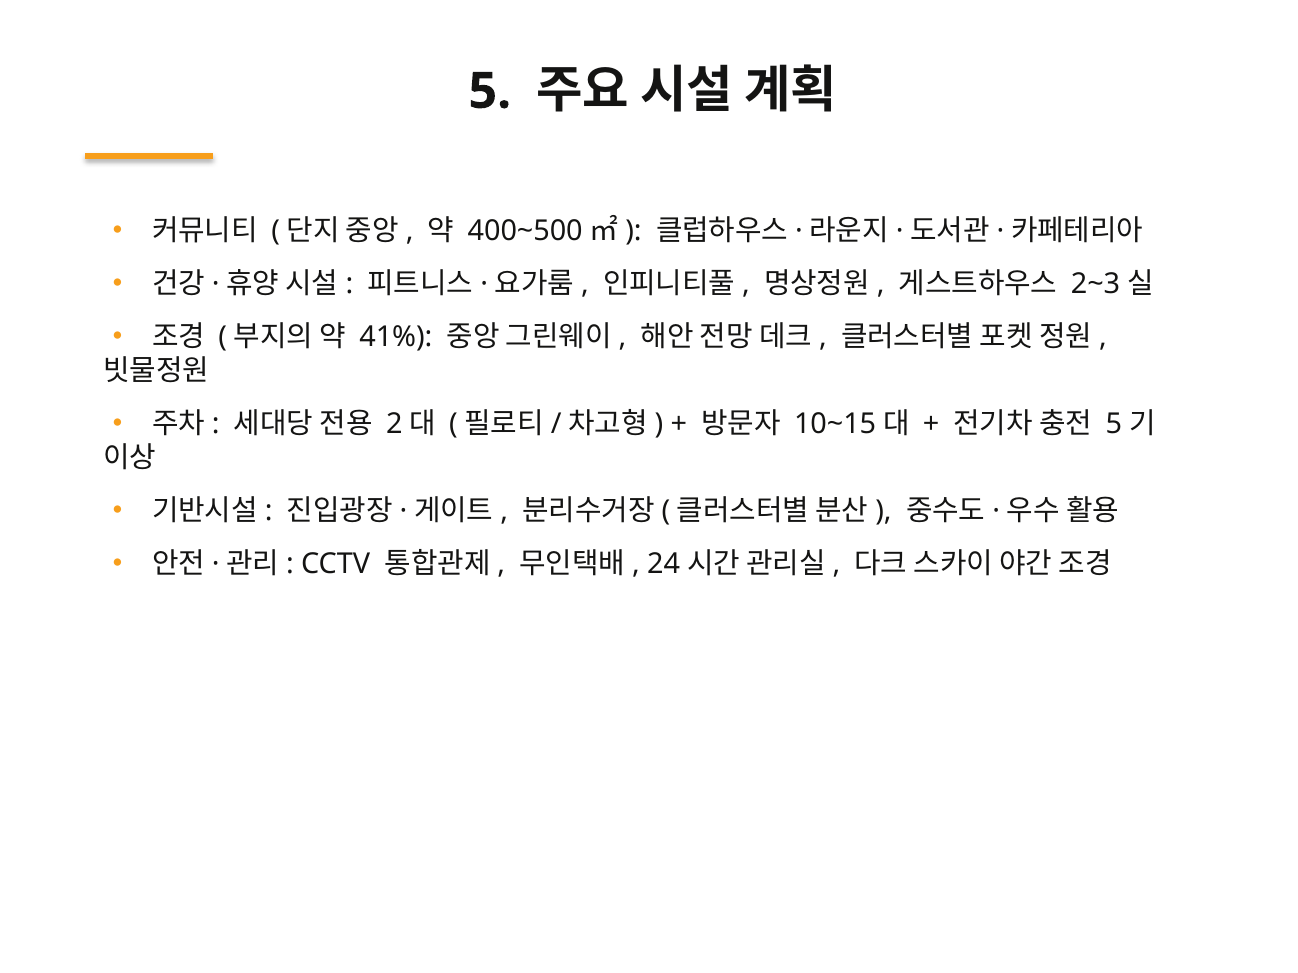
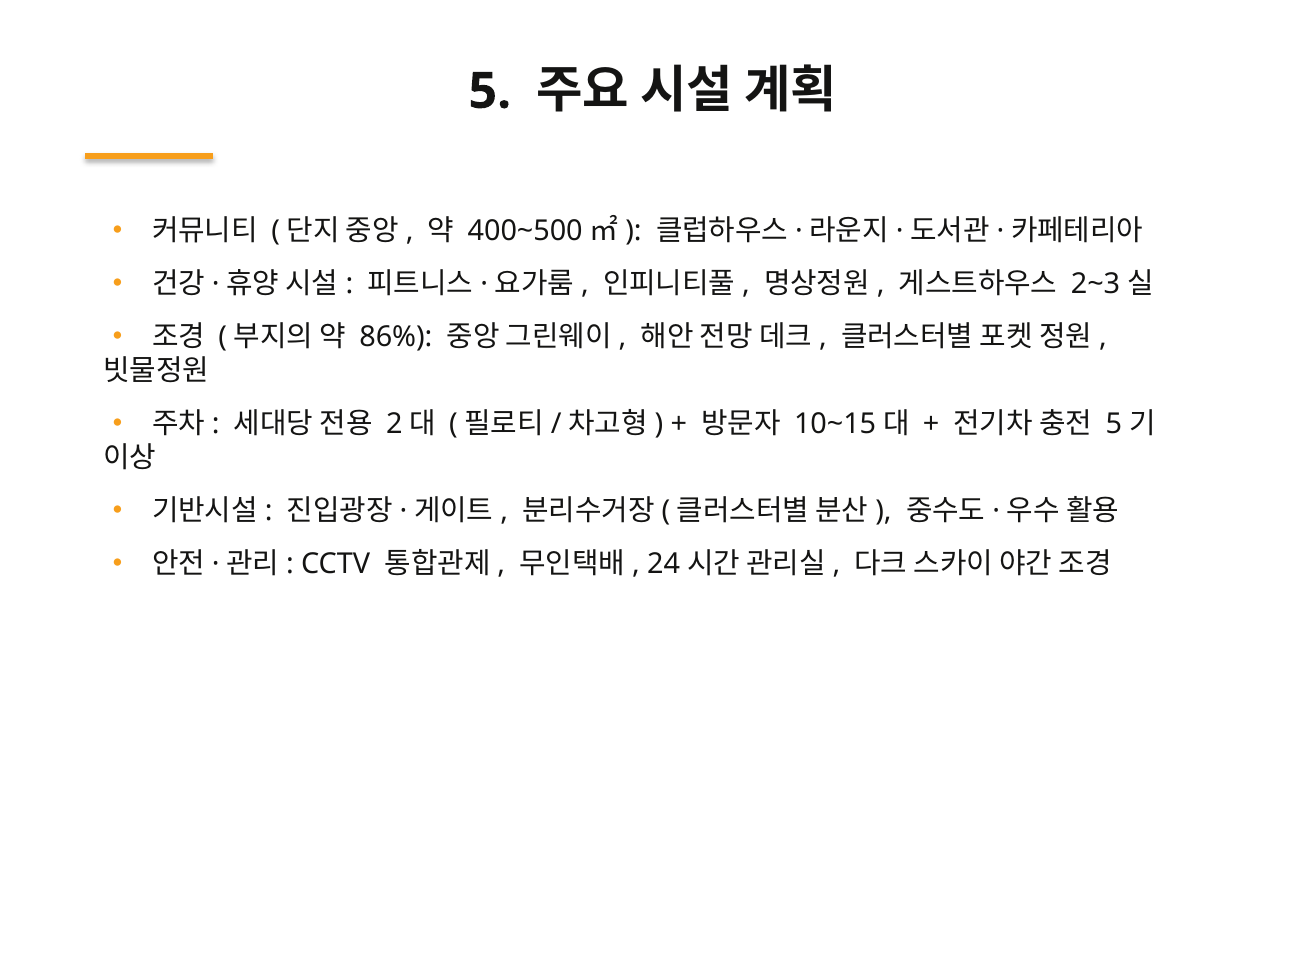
41%: 41% -> 86%
